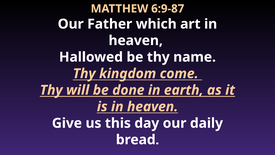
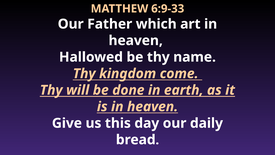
6:9-87: 6:9-87 -> 6:9-33
